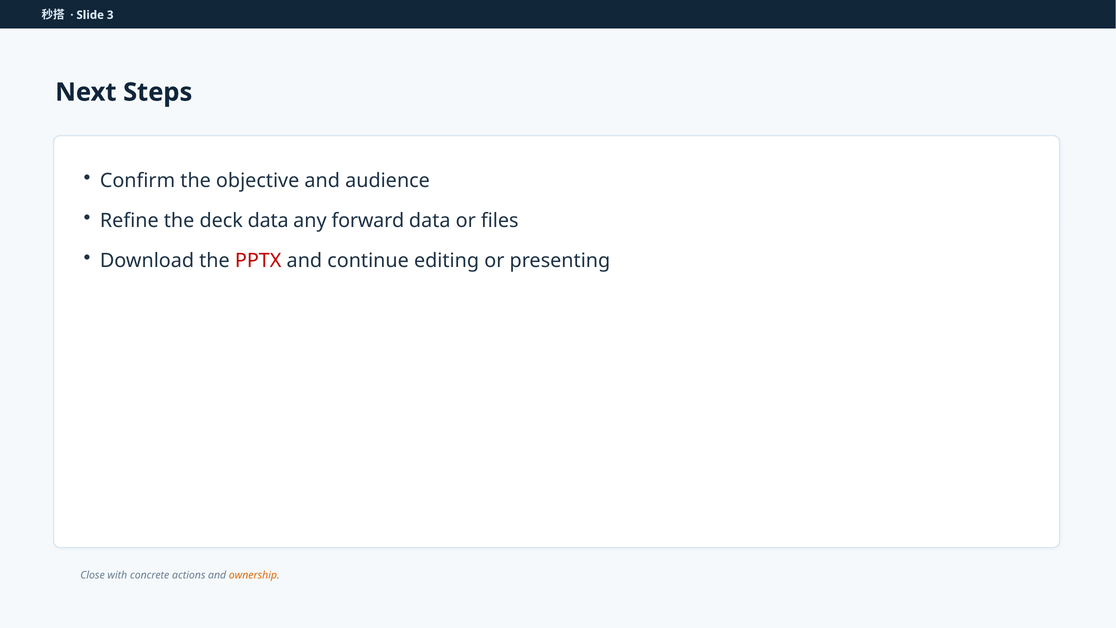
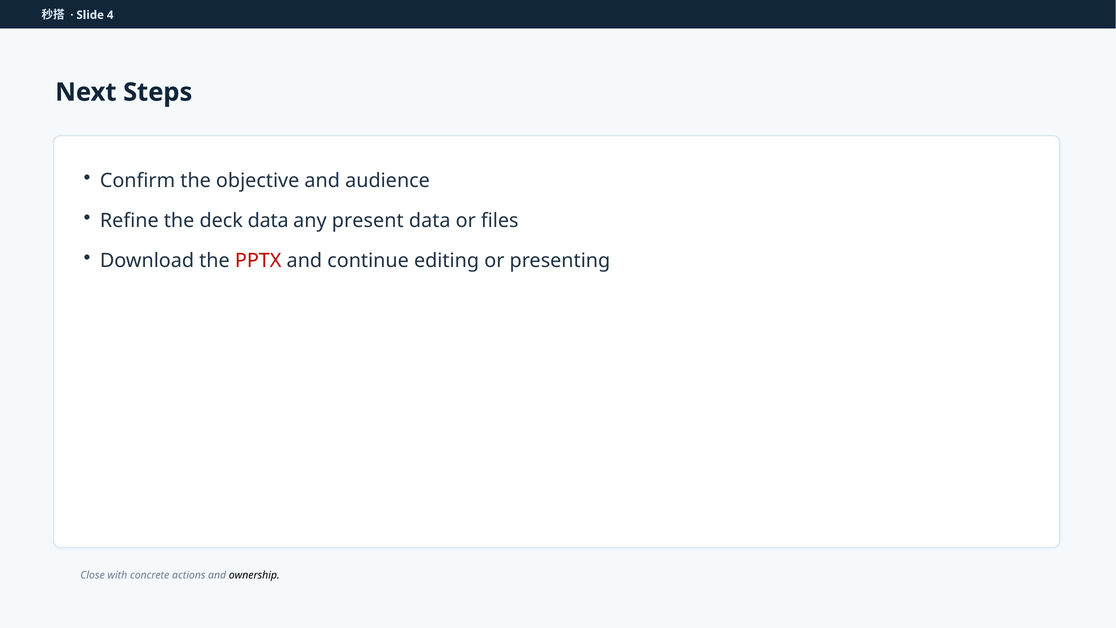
3: 3 -> 4
forward: forward -> present
ownership colour: orange -> black
